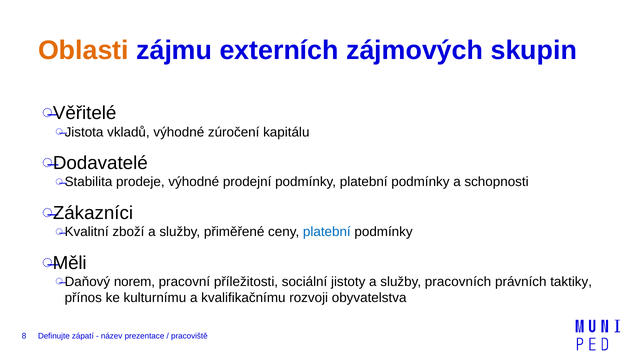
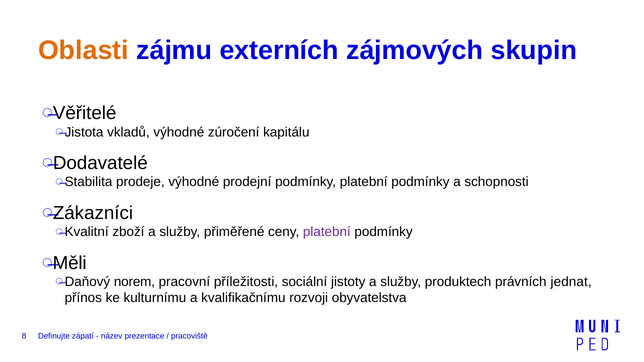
platební at (327, 232) colour: blue -> purple
pracovních: pracovních -> produktech
taktiky: taktiky -> jednat
